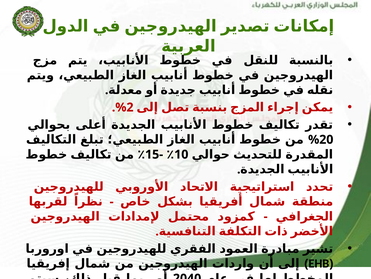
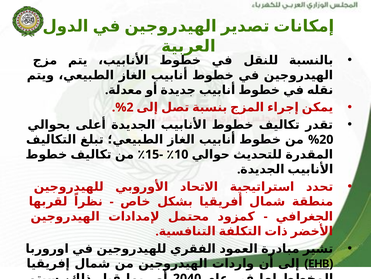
EHB underline: none -> present
